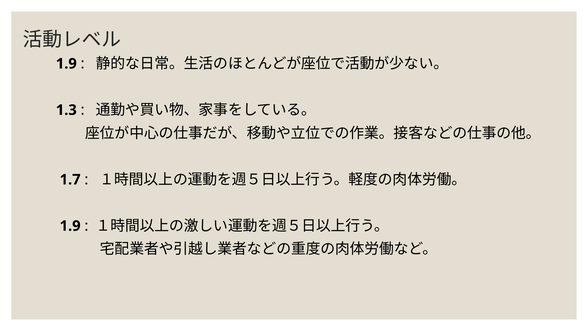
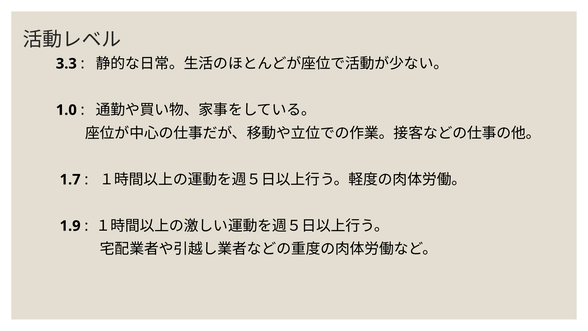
1.9 at (66, 64): 1.9 -> 3.3
1.3: 1.3 -> 1.0
